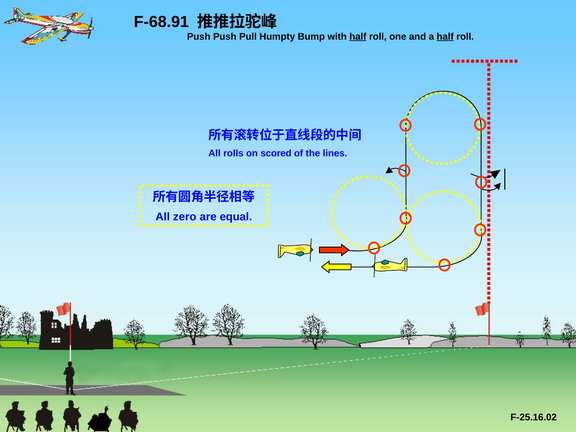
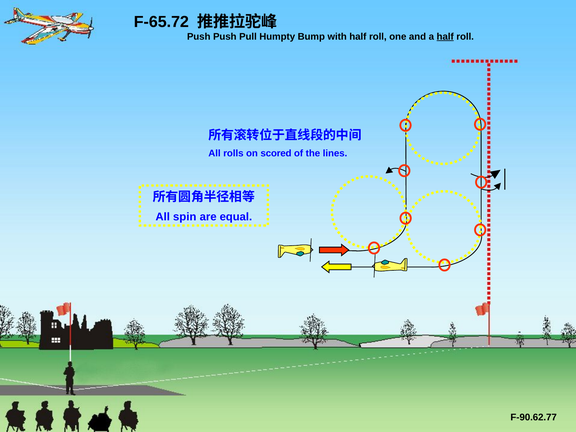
F-68.91: F-68.91 -> F-65.72
half at (358, 37) underline: present -> none
zero: zero -> spin
F-25.16.02: F-25.16.02 -> F-90.62.77
